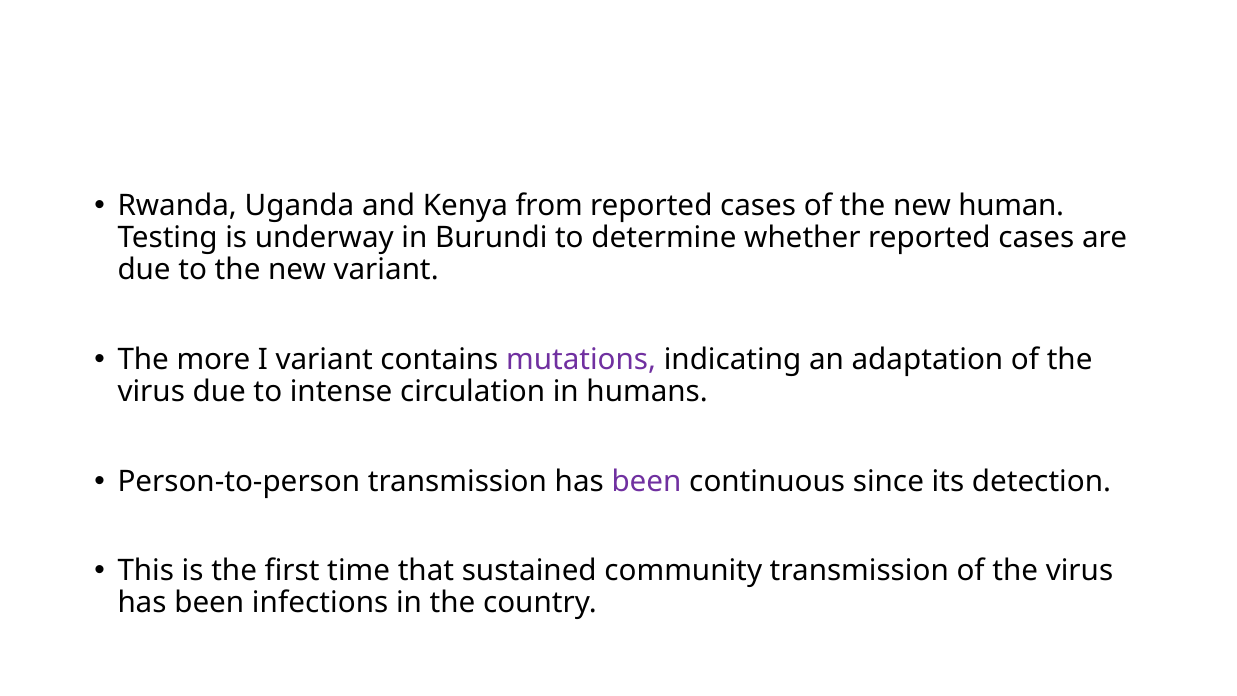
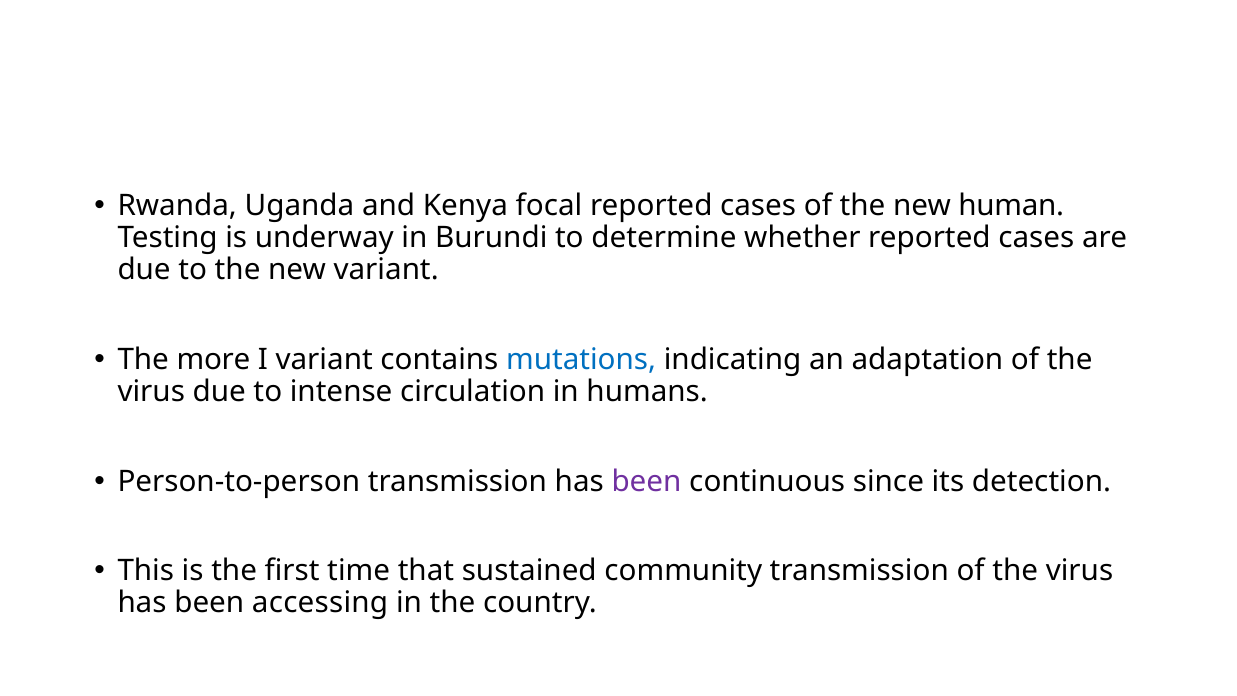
from: from -> focal
mutations colour: purple -> blue
infections: infections -> accessing
